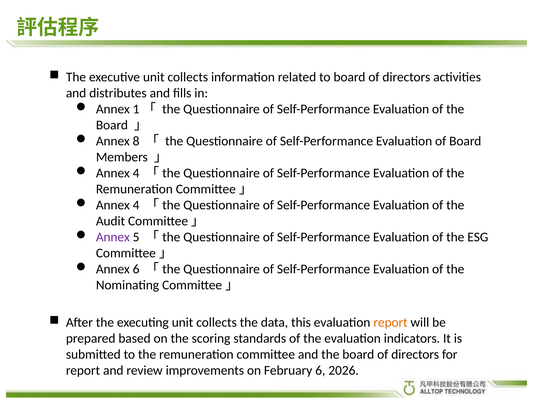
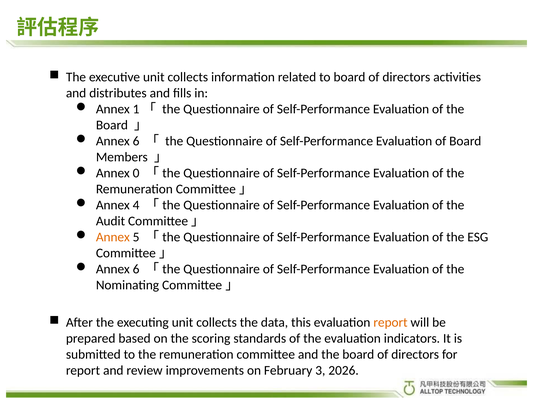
8 at (136, 141): 8 -> 6
4 at (136, 173): 4 -> 0
Annex at (113, 237) colour: purple -> orange
February 6: 6 -> 3
